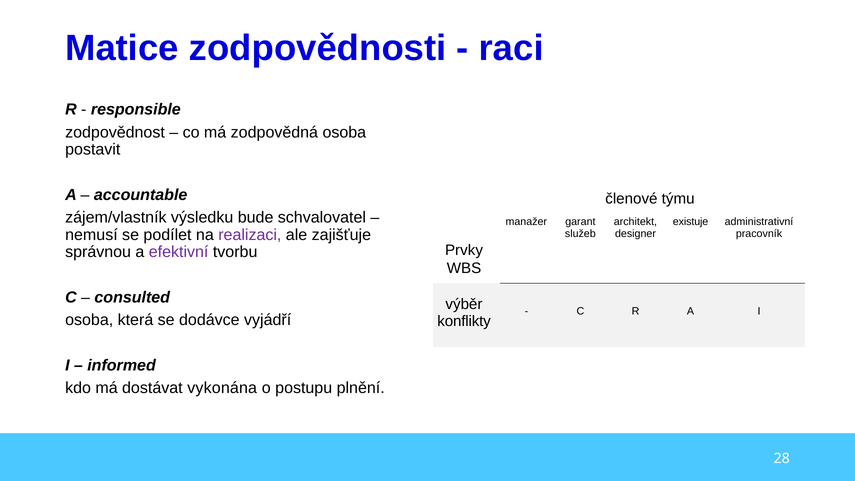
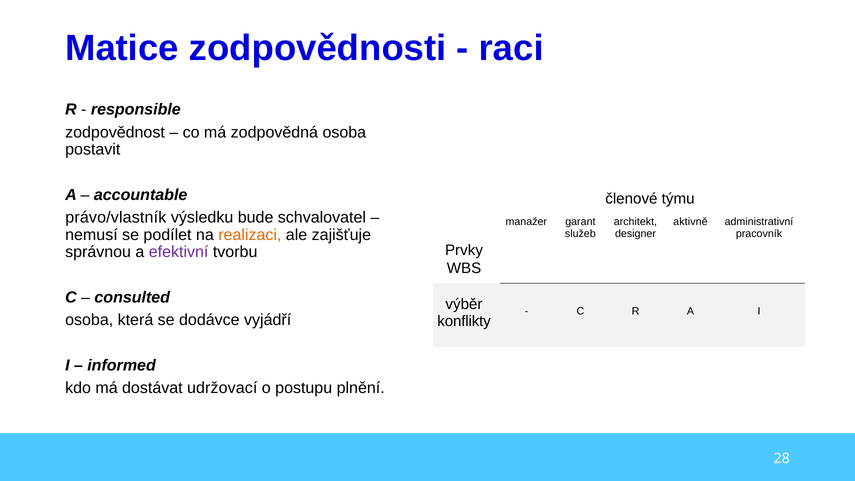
zájem/vlastník: zájem/vlastník -> právo/vlastník
existuje: existuje -> aktivně
realizaci colour: purple -> orange
vykonána: vykonána -> udržovací
